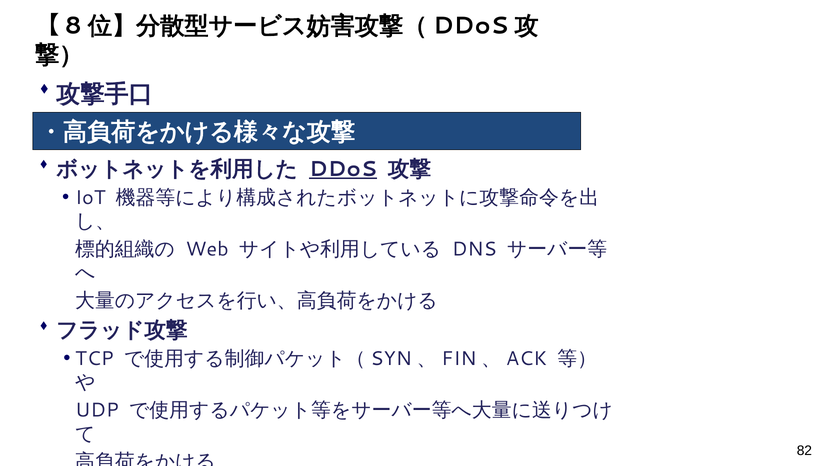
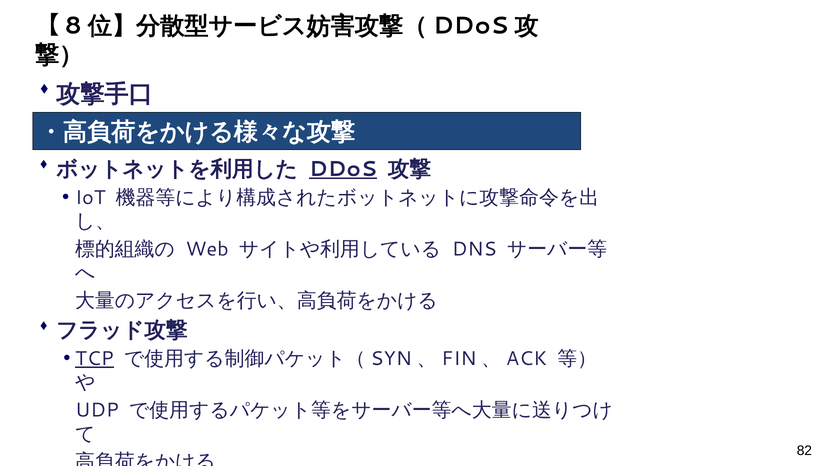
TCP underline: none -> present
